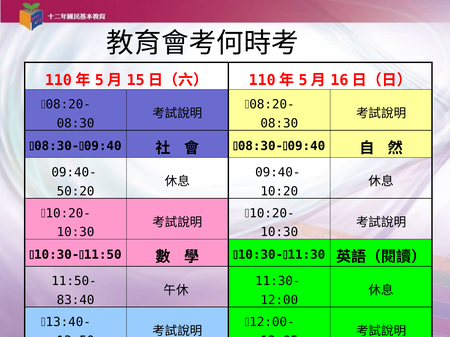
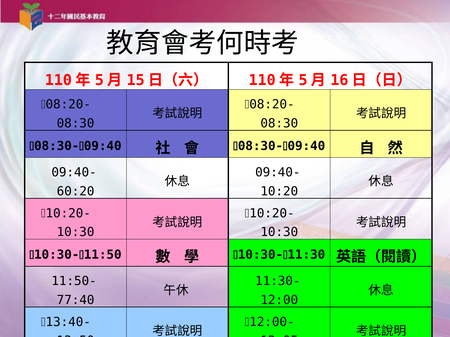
50:20: 50:20 -> 60:20
83:40: 83:40 -> 77:40
